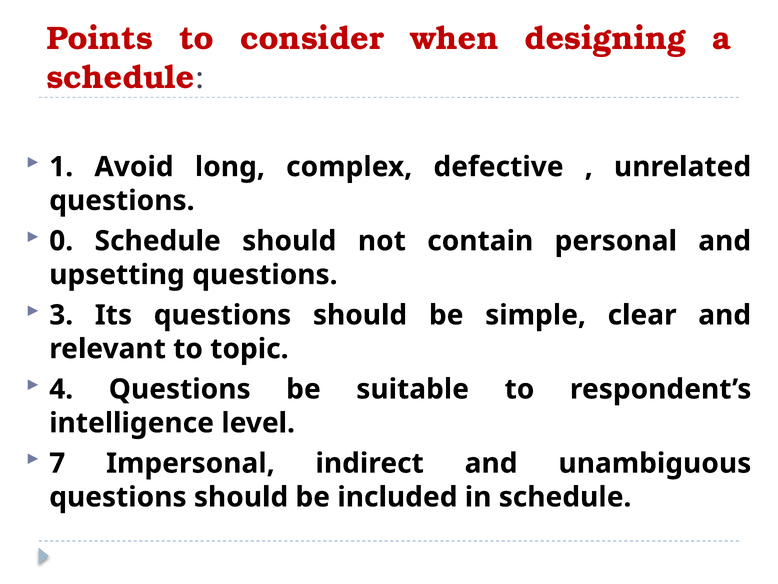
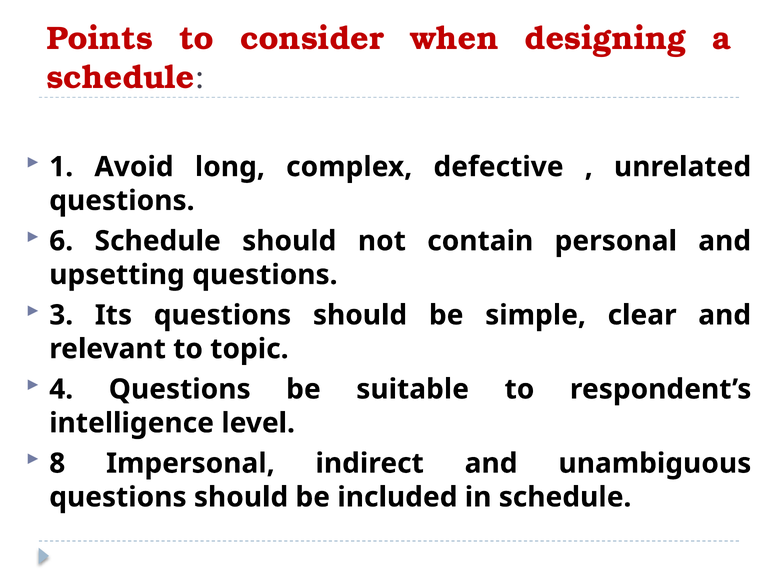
0: 0 -> 6
7: 7 -> 8
